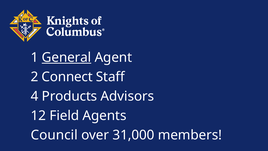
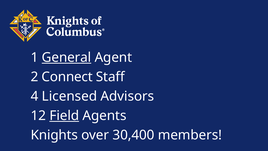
Products: Products -> Licensed
Field underline: none -> present
Council: Council -> Knights
31,000: 31,000 -> 30,400
